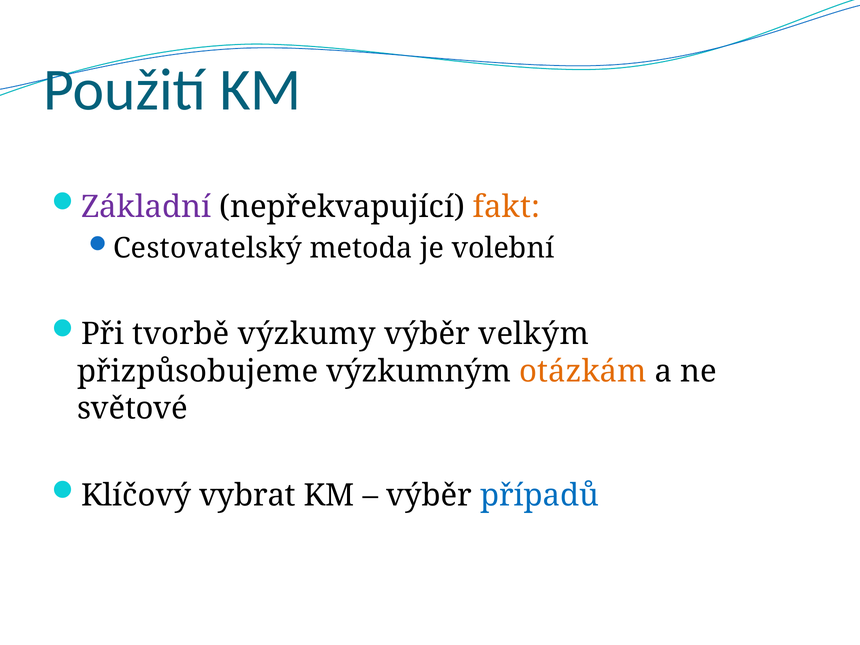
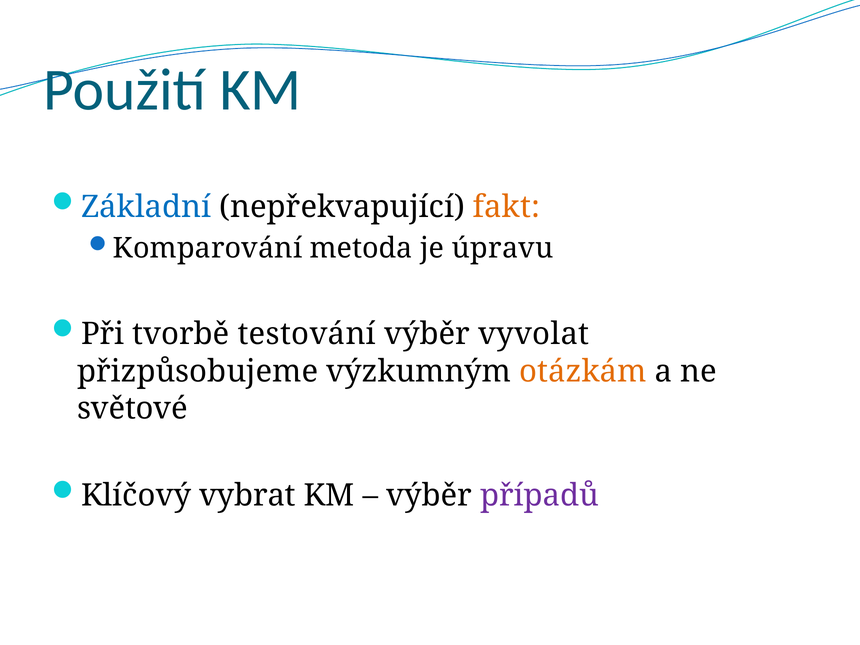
Základní colour: purple -> blue
Cestovatelský: Cestovatelský -> Komparování
volební: volební -> úpravu
výzkumy: výzkumy -> testování
velkým: velkým -> vyvolat
případů colour: blue -> purple
